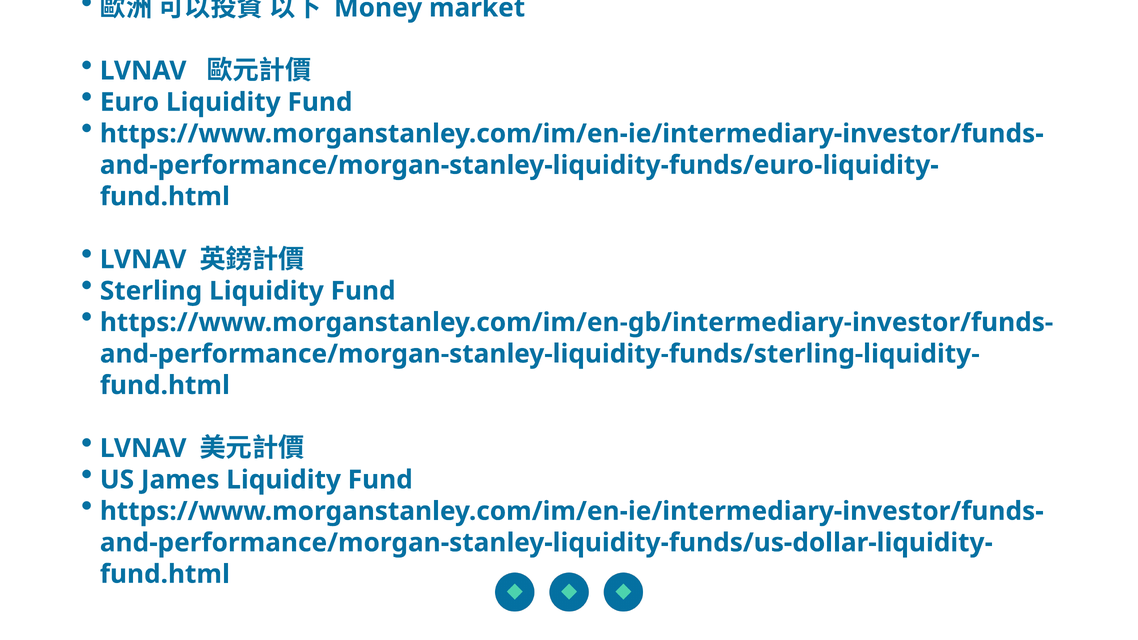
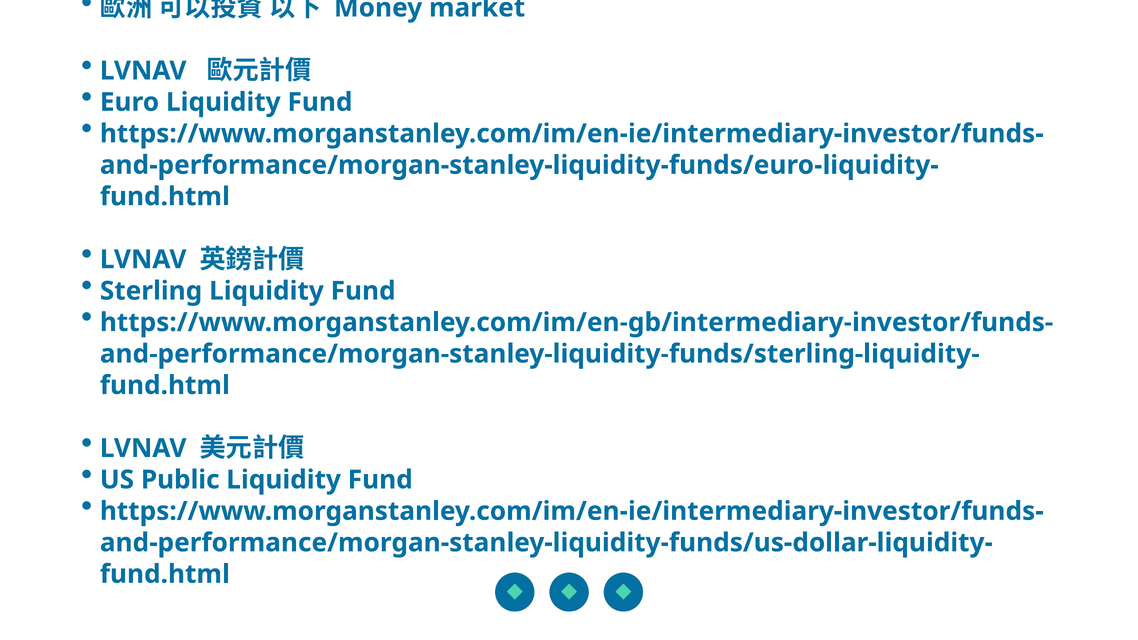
James: James -> Public
